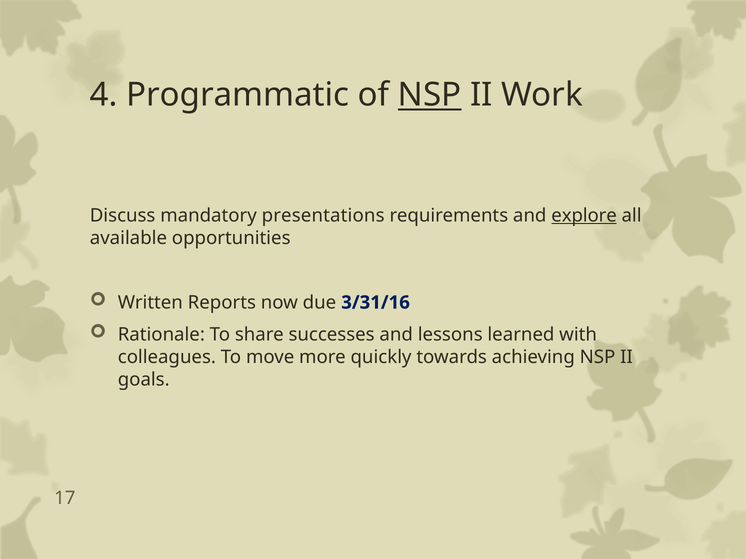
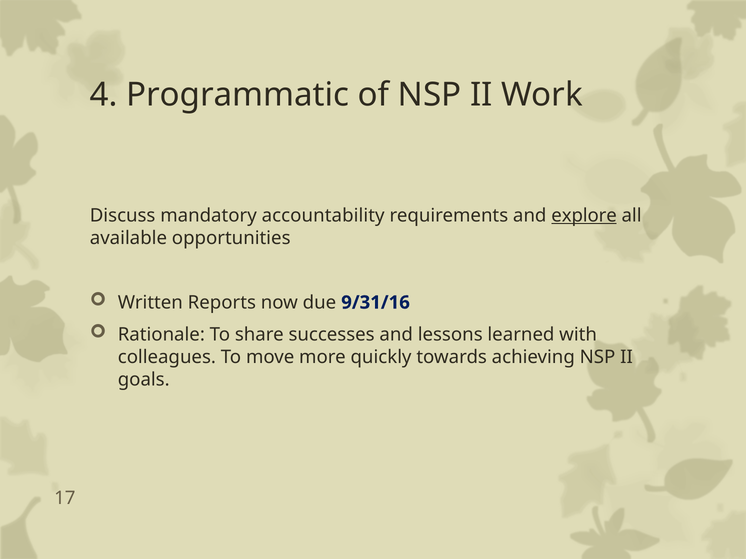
NSP at (430, 95) underline: present -> none
presentations: presentations -> accountability
3/31/16: 3/31/16 -> 9/31/16
